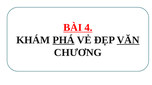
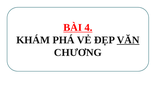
PHÁ underline: present -> none
